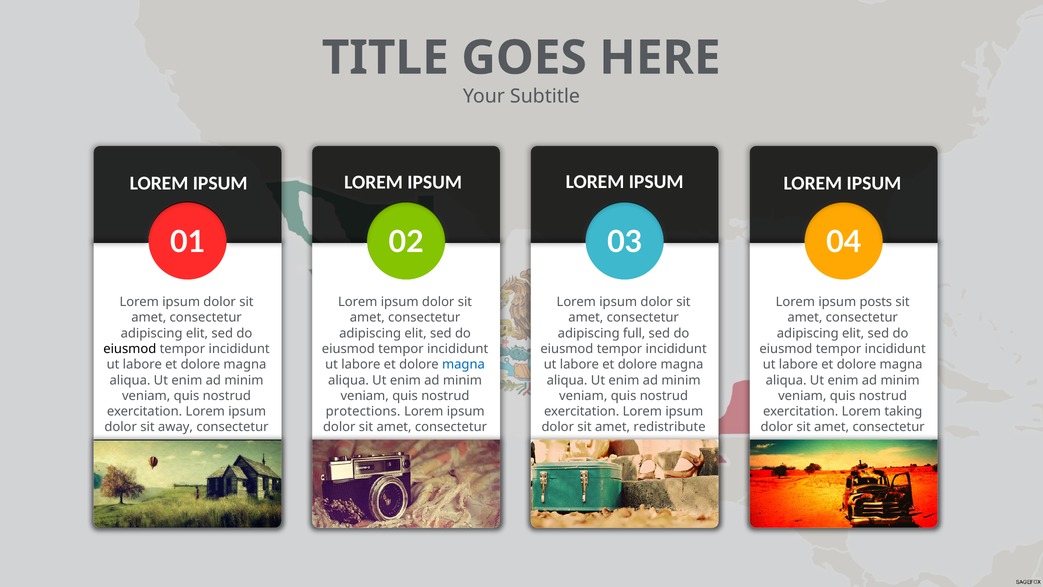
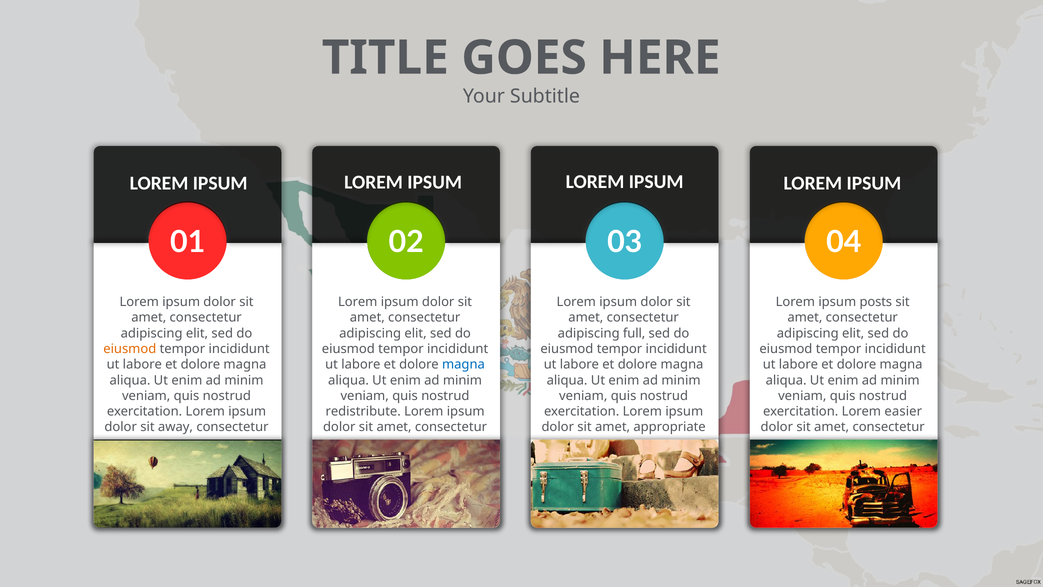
eiusmod at (130, 349) colour: black -> orange
protections: protections -> redistribute
taking: taking -> easier
redistribute: redistribute -> appropriate
